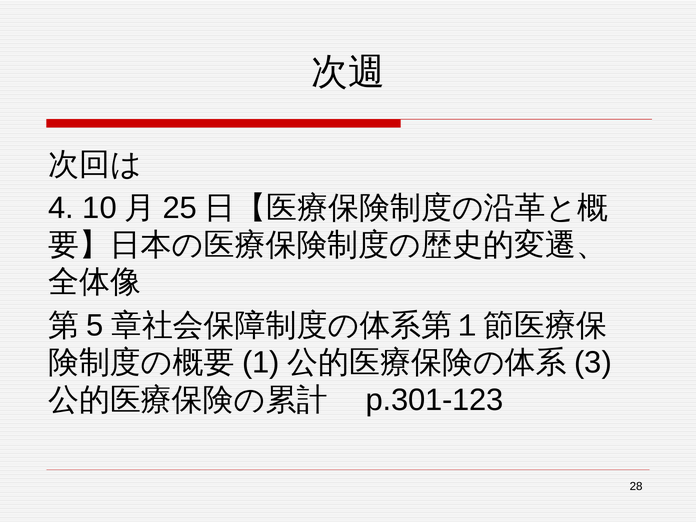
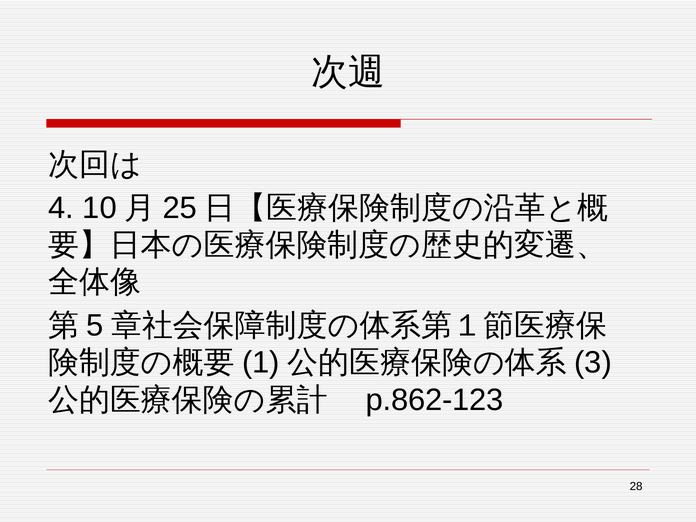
p.301-123: p.301-123 -> p.862-123
